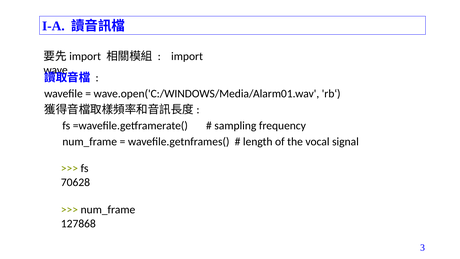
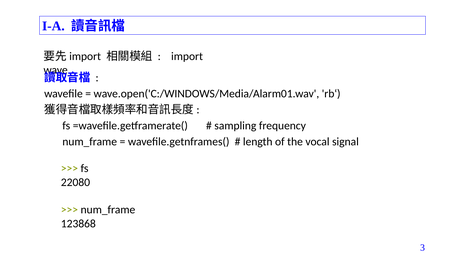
70628: 70628 -> 22080
127868: 127868 -> 123868
